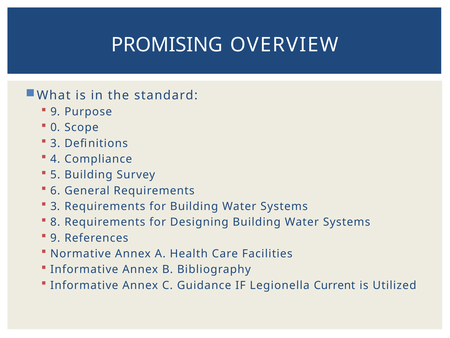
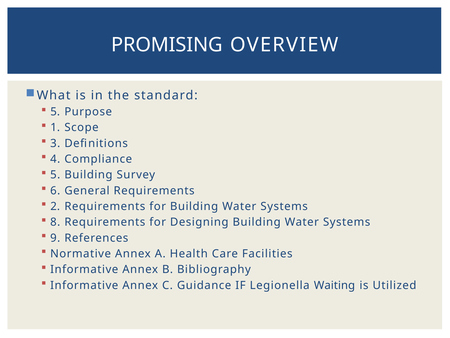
9 at (55, 112): 9 -> 5
0: 0 -> 1
3 at (55, 206): 3 -> 2
Current: Current -> Waiting
